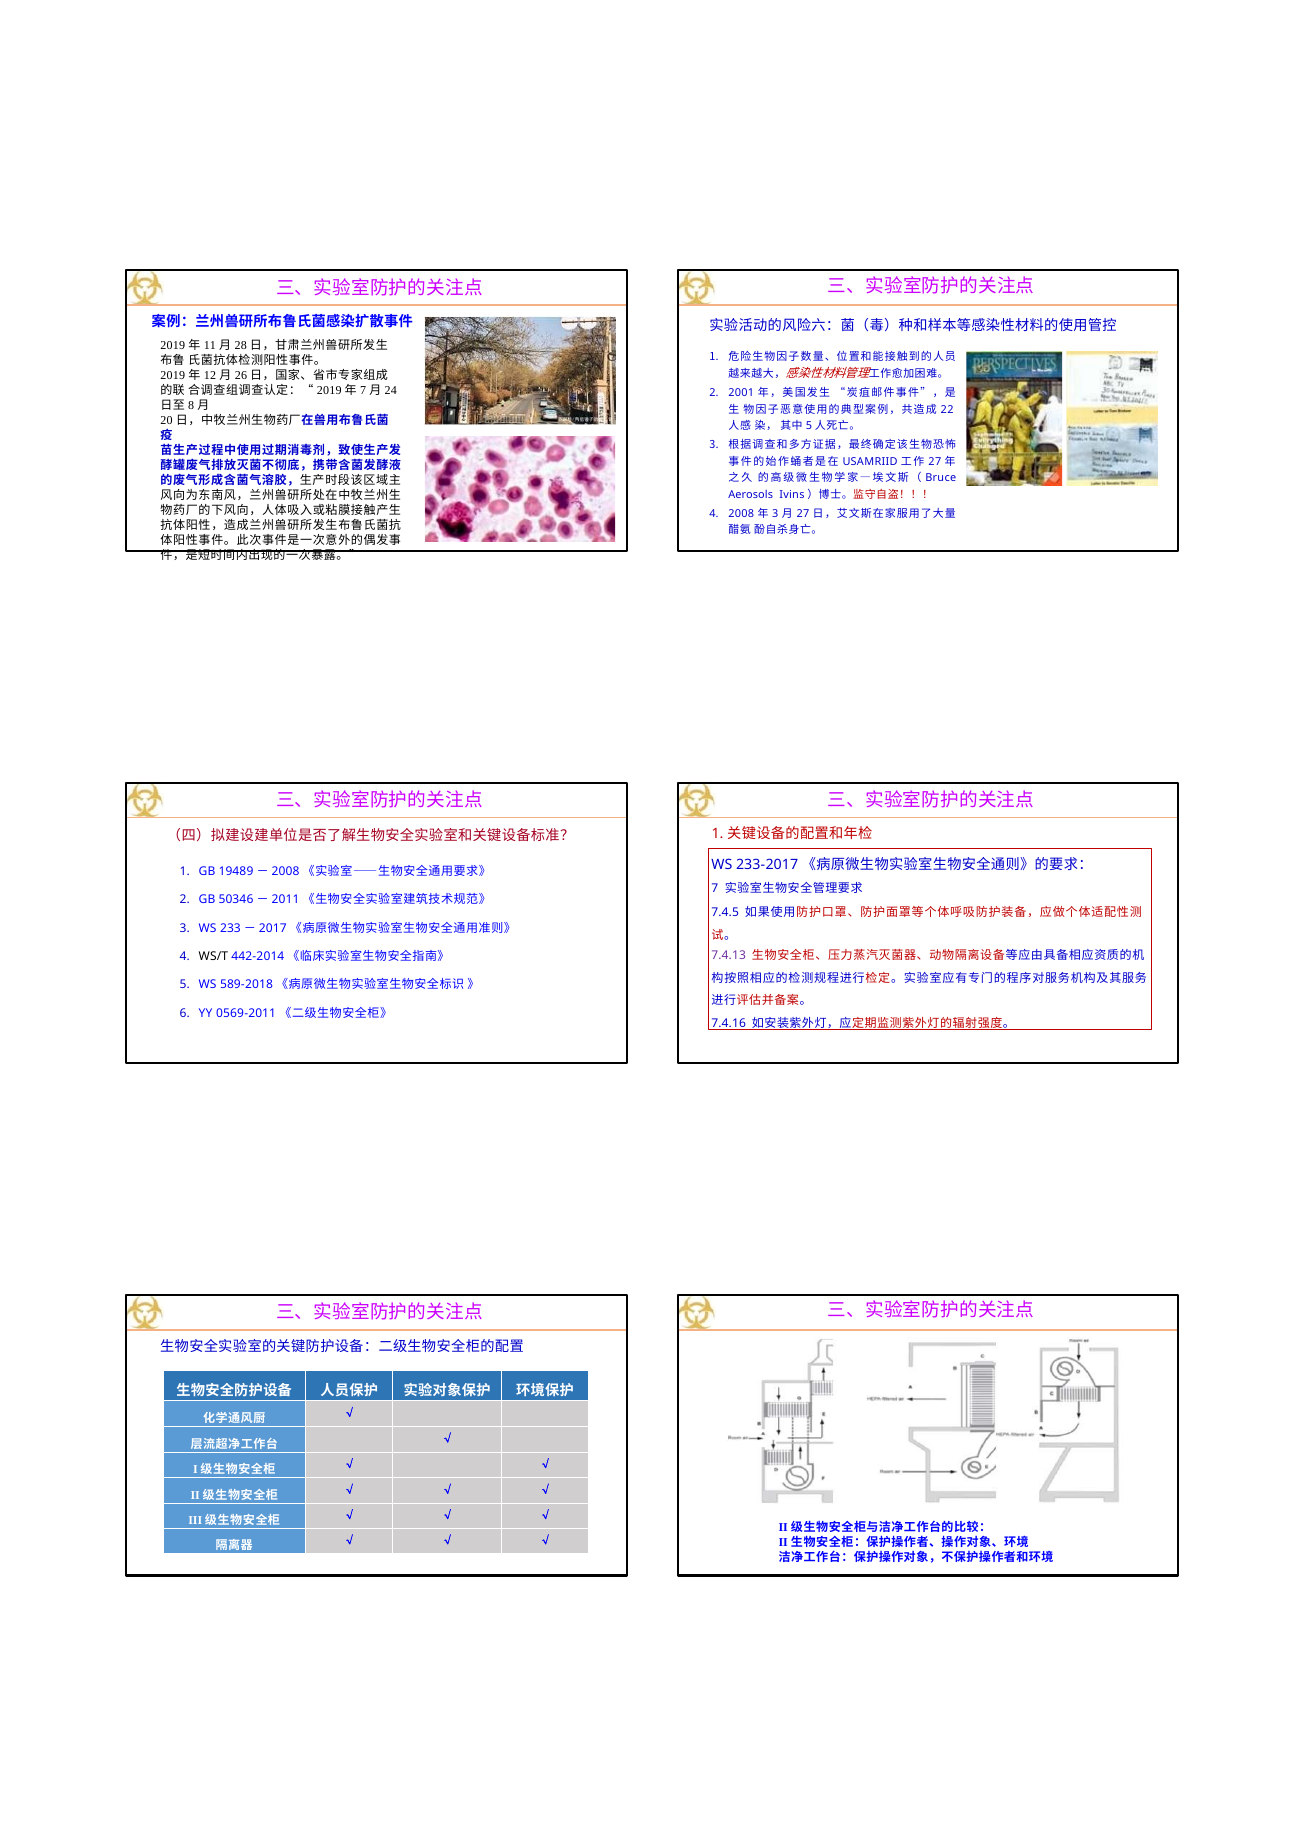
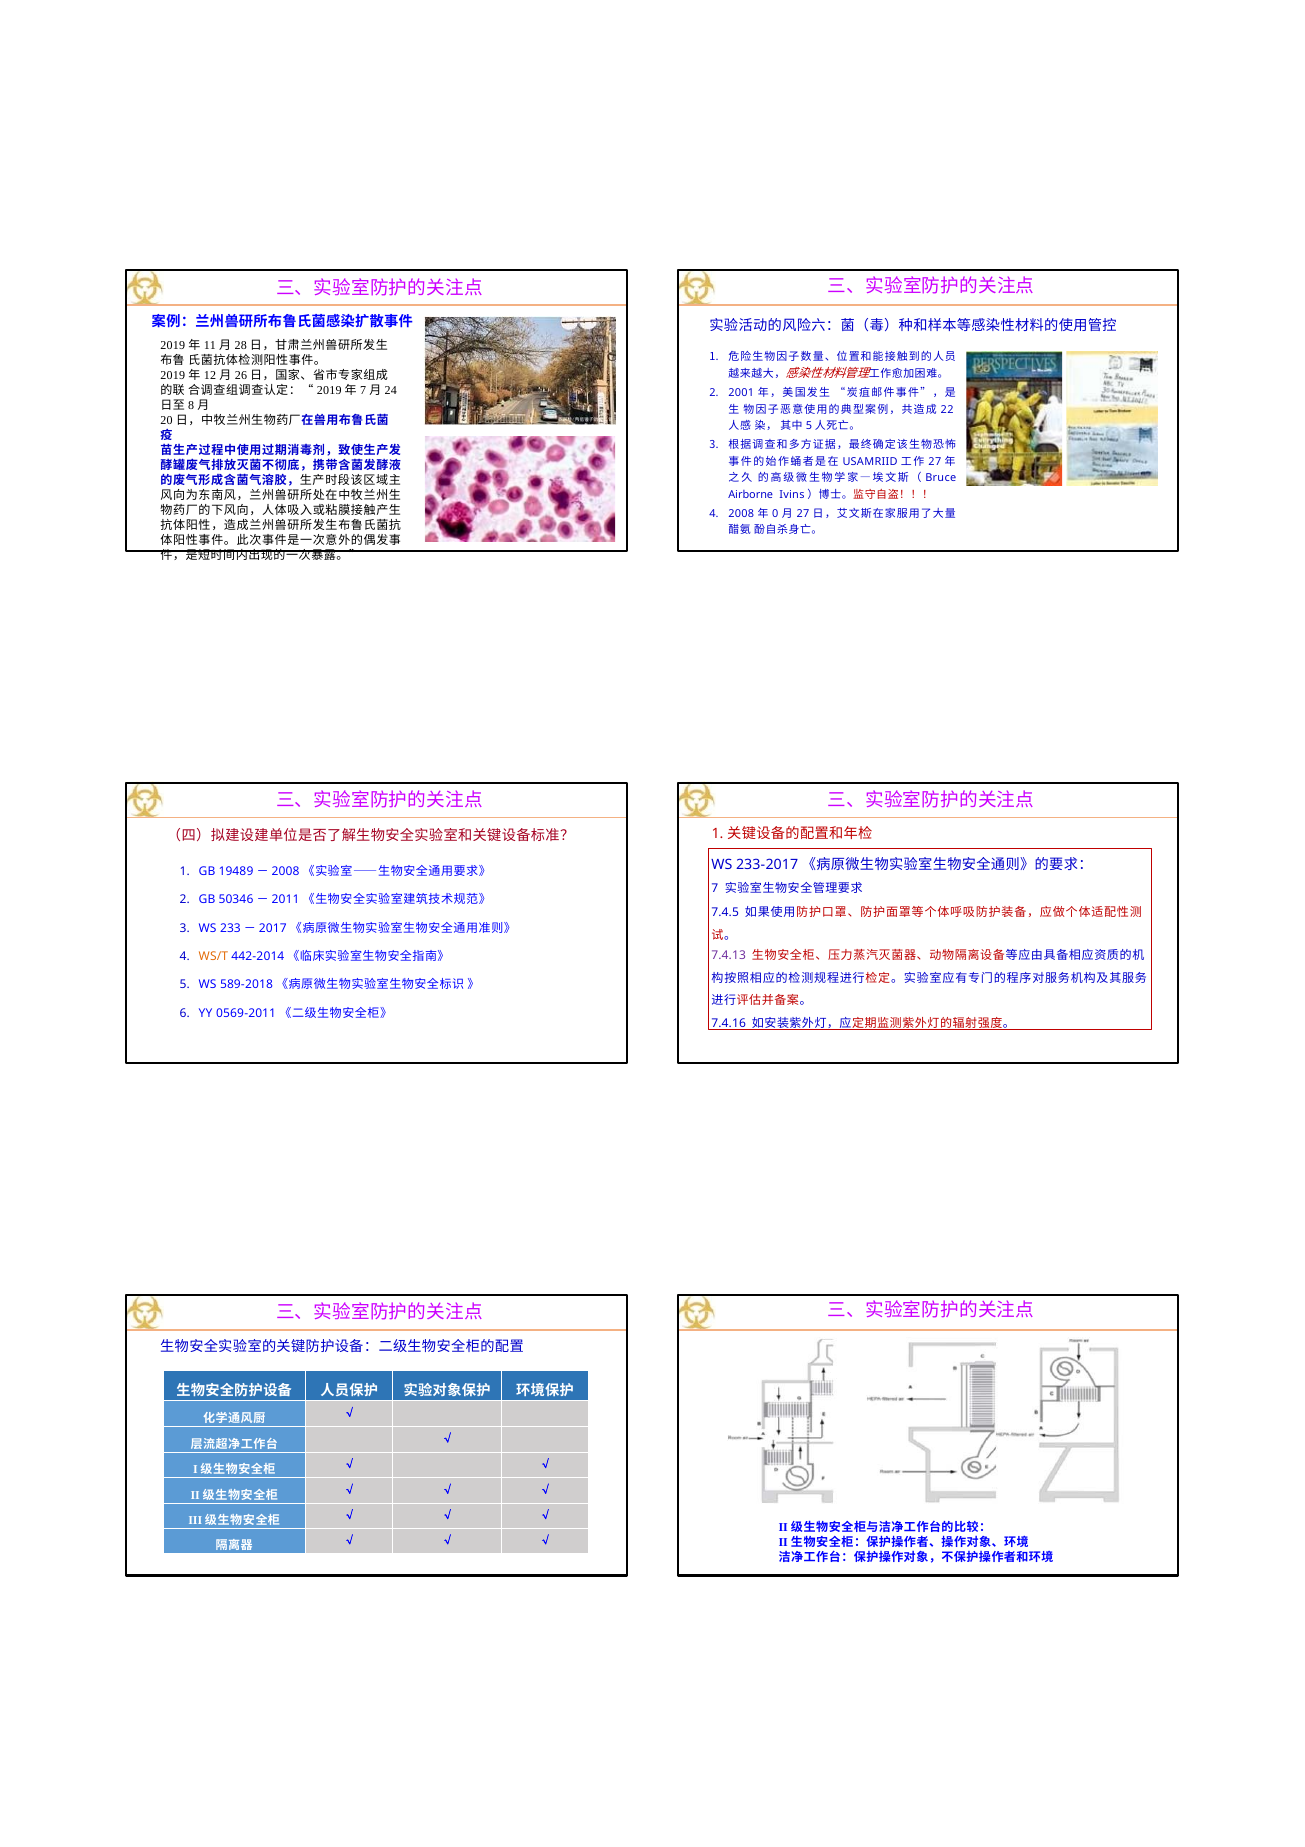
Aerosols: Aerosols -> Airborne
3 at (775, 514): 3 -> 0
WS/T colour: black -> orange
